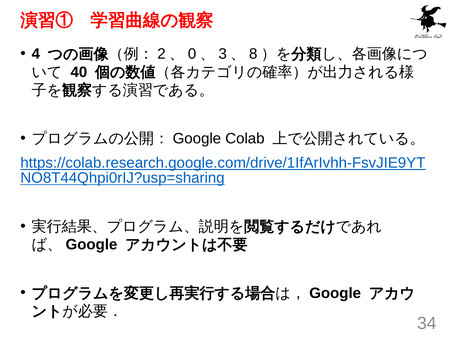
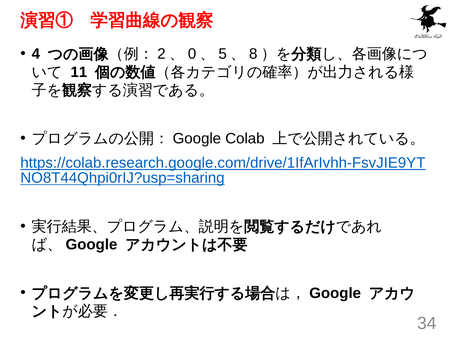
3: 3 -> 5
40: 40 -> 11
